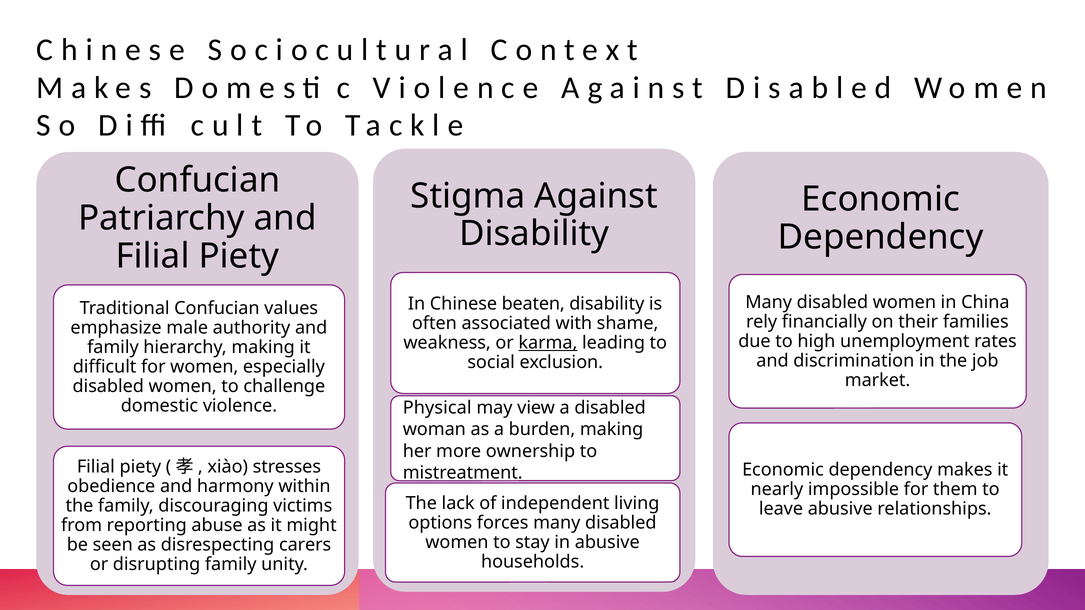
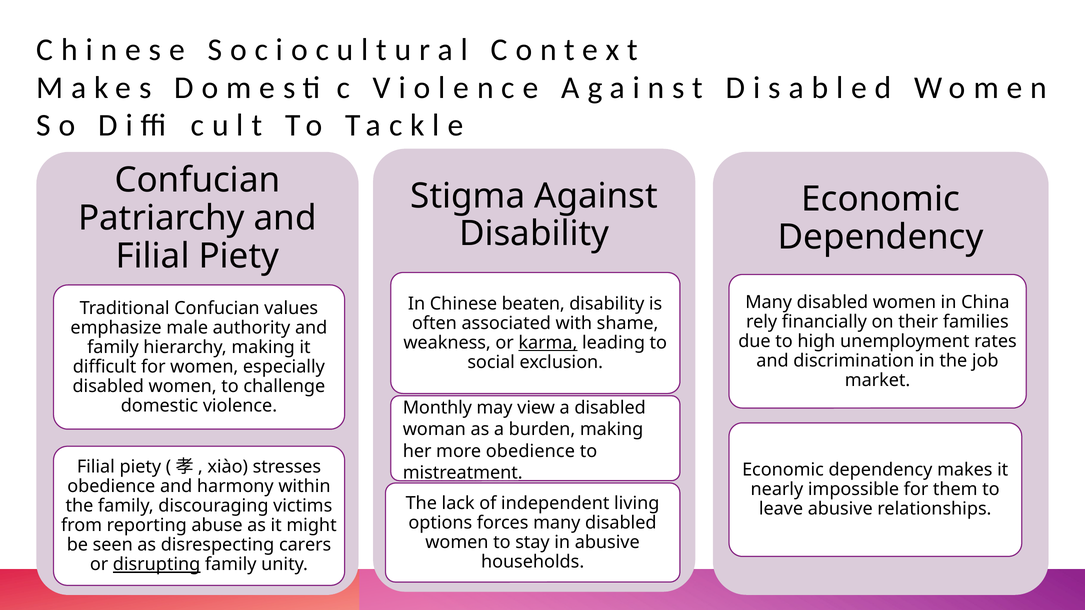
Physical: Physical -> Monthly
more ownership: ownership -> obedience
disrupting underline: none -> present
